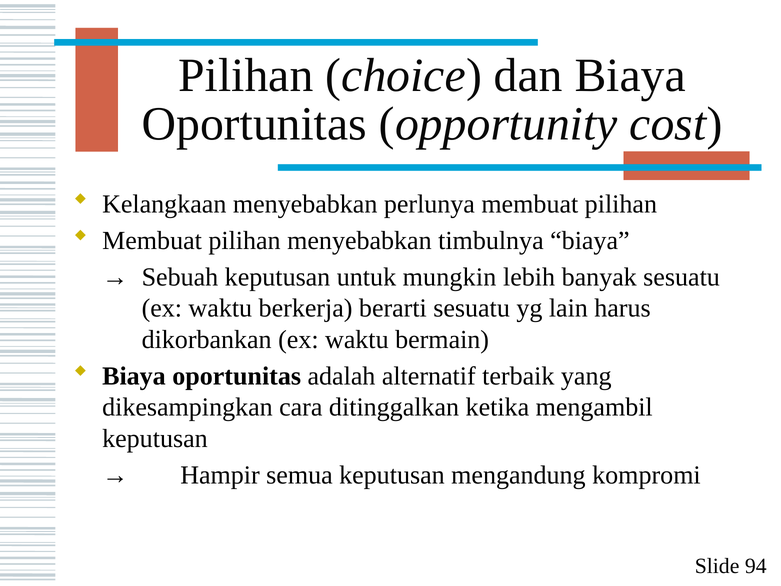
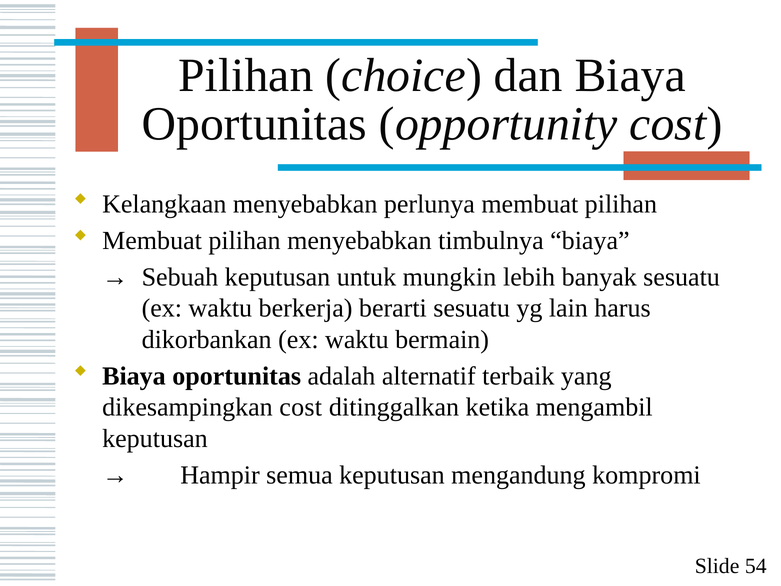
dikesampingkan cara: cara -> cost
94: 94 -> 54
